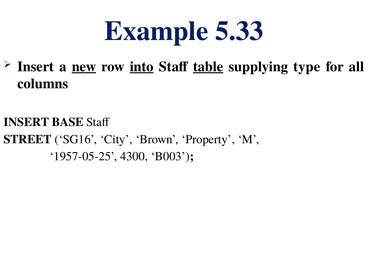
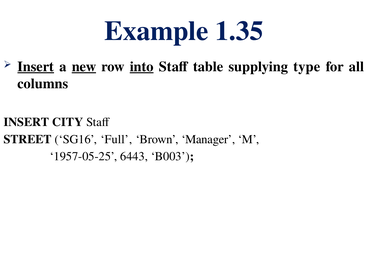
5.33: 5.33 -> 1.35
Insert at (36, 67) underline: none -> present
table underline: present -> none
BASE: BASE -> CITY
City: City -> Full
Property: Property -> Manager
4300: 4300 -> 6443
